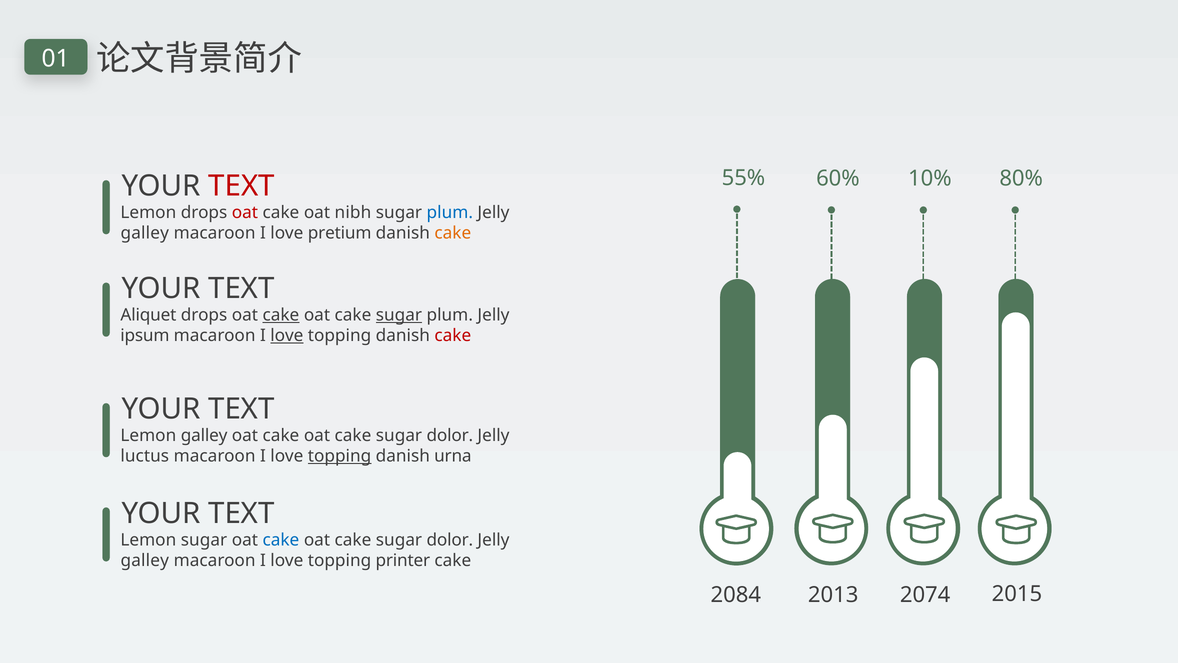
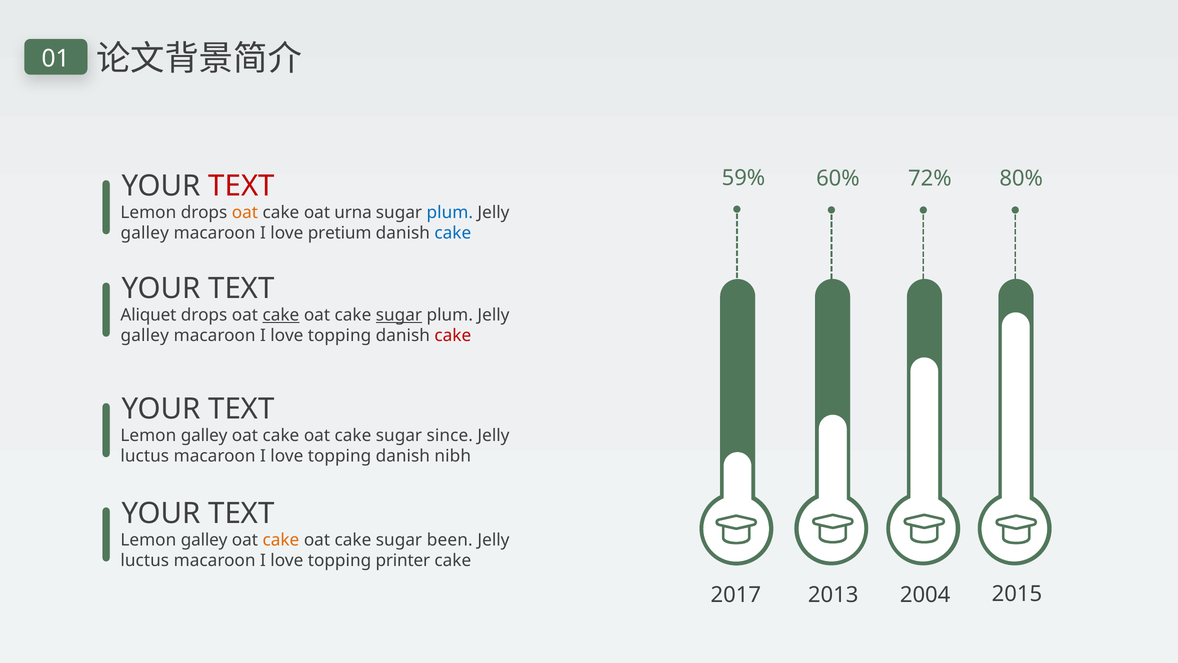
55%: 55% -> 59%
10%: 10% -> 72%
oat at (245, 213) colour: red -> orange
nibh: nibh -> urna
cake at (453, 233) colour: orange -> blue
ipsum at (145, 336): ipsum -> galley
love at (287, 336) underline: present -> none
dolor at (450, 435): dolor -> since
topping at (340, 456) underline: present -> none
urna: urna -> nibh
sugar at (204, 540): sugar -> galley
cake at (281, 540) colour: blue -> orange
dolor at (450, 540): dolor -> been
galley at (145, 560): galley -> luctus
2084: 2084 -> 2017
2074: 2074 -> 2004
